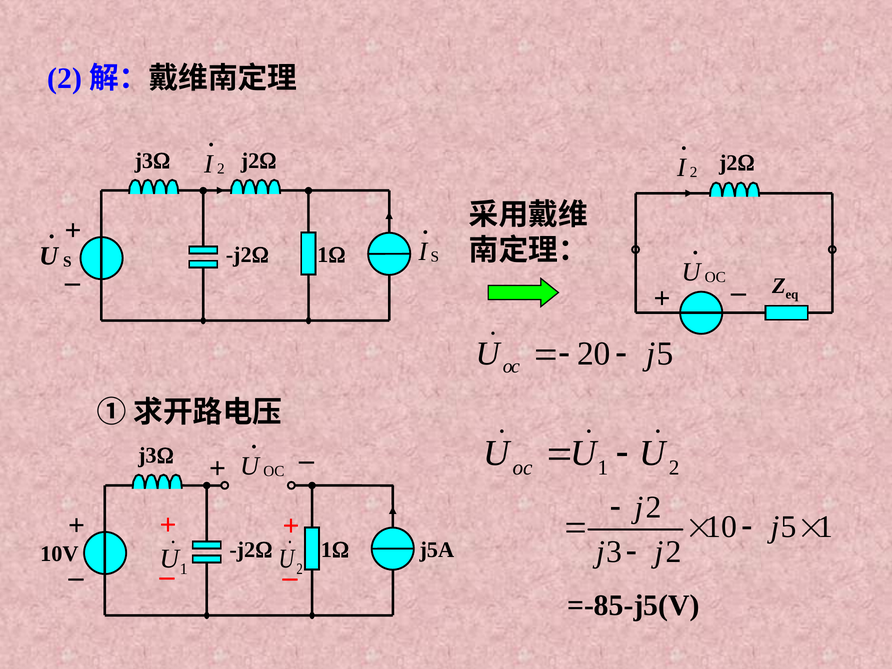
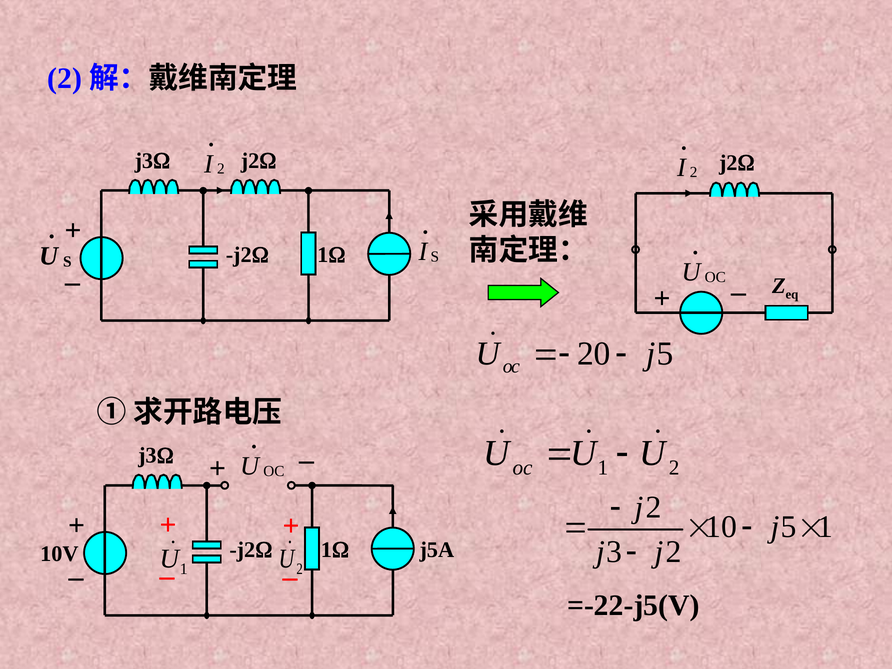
=-85-j5(V: =-85-j5(V -> =-22-j5(V
